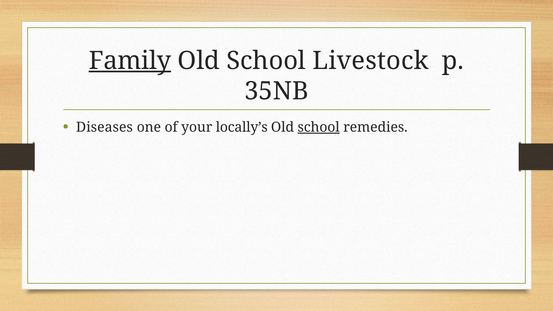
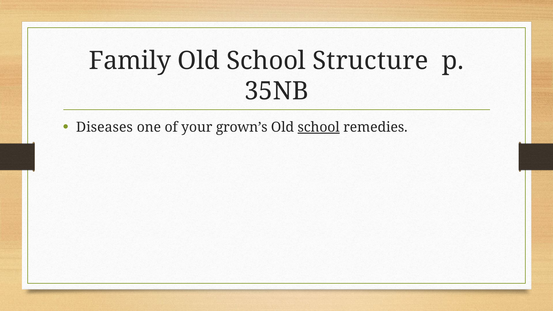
Family underline: present -> none
Livestock: Livestock -> Structure
locally’s: locally’s -> grown’s
